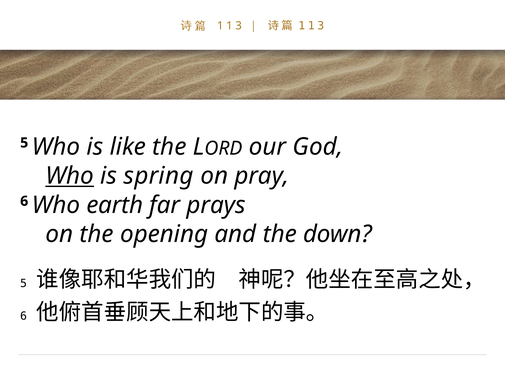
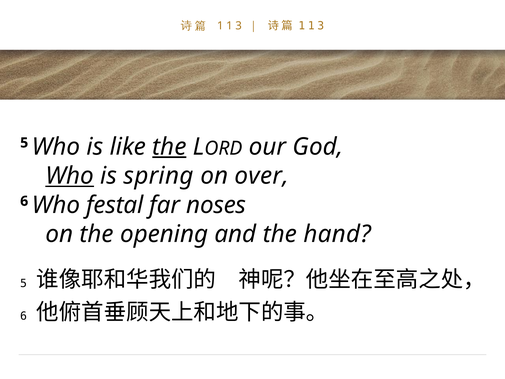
the at (169, 147) underline: none -> present
pray: pray -> over
earth: earth -> festal
prays: prays -> noses
down: down -> hand
